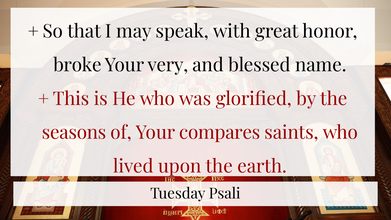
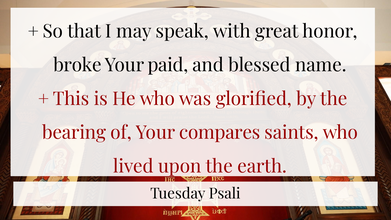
very: very -> paid
seasons: seasons -> bearing
